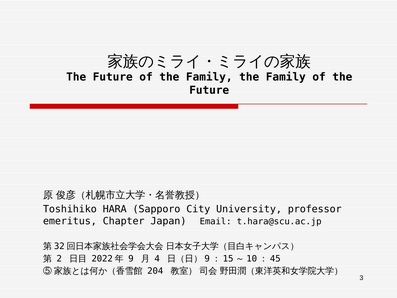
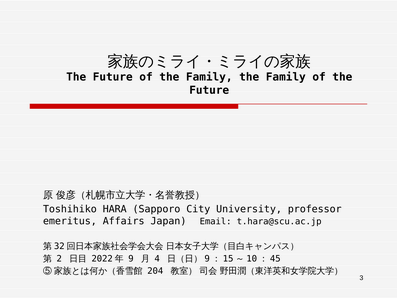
Chapter: Chapter -> Affairs
